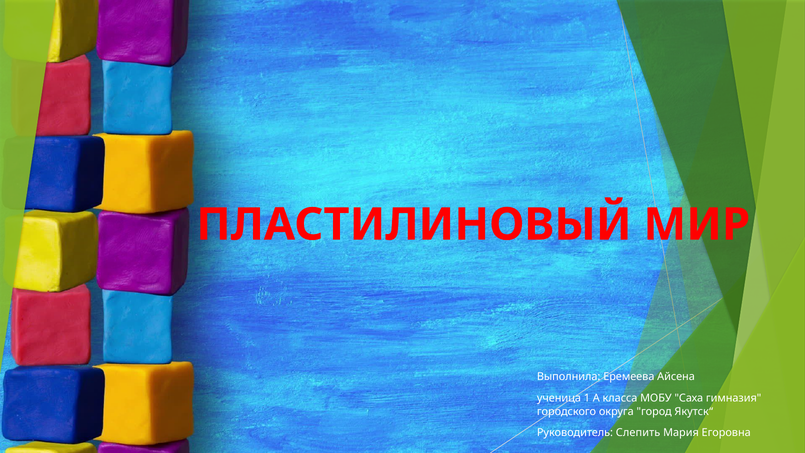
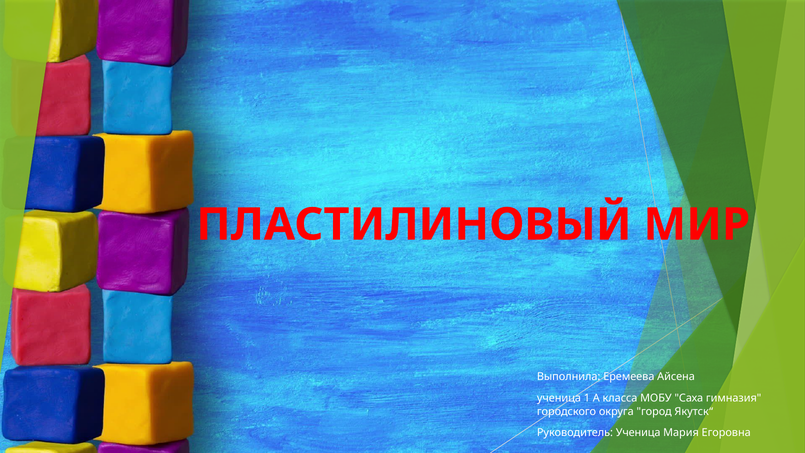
Руководитель Слепить: Слепить -> Ученица
